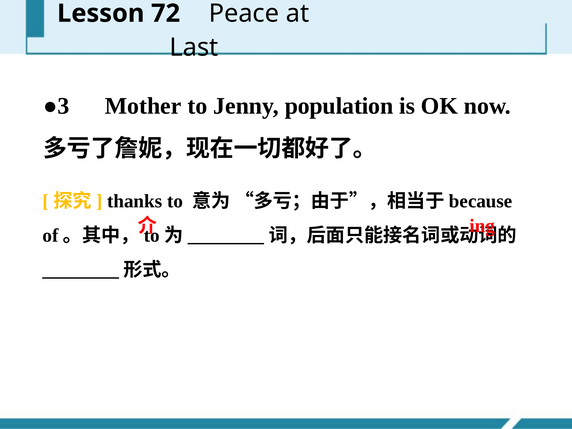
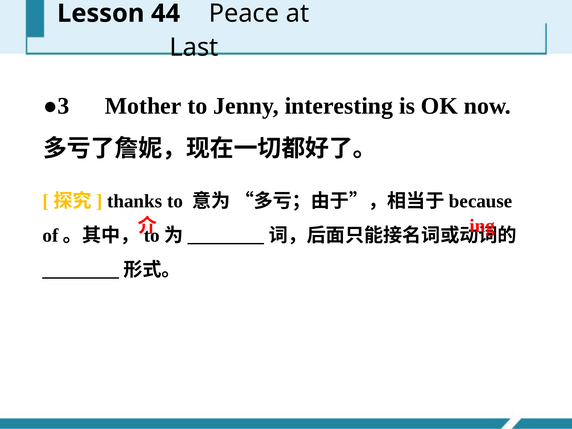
72: 72 -> 44
population: population -> interesting
